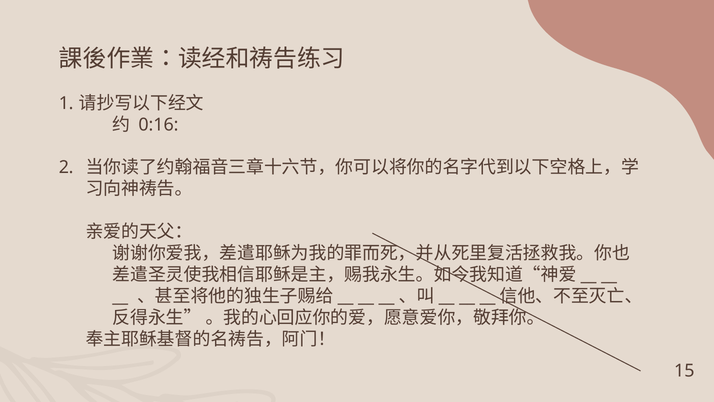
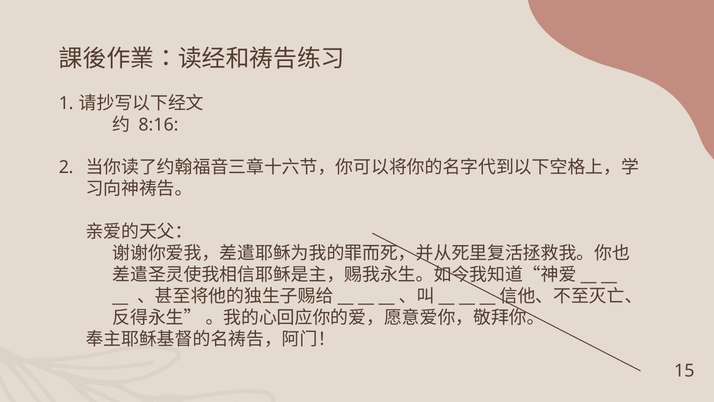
0:16: 0:16 -> 8:16
